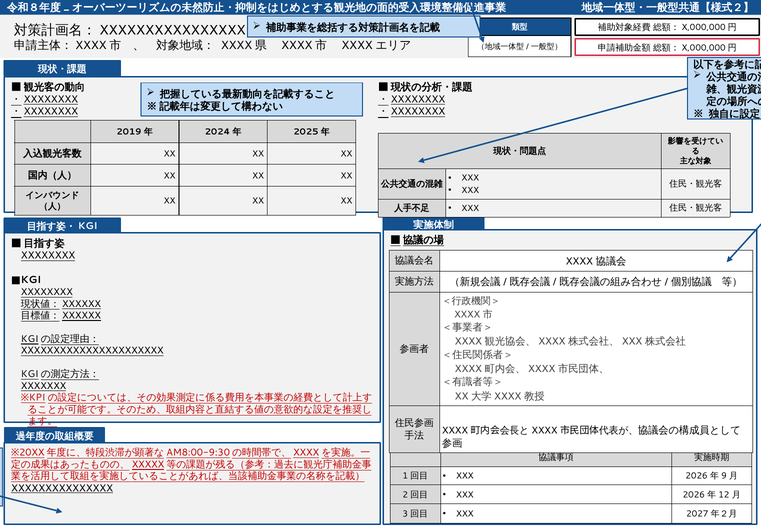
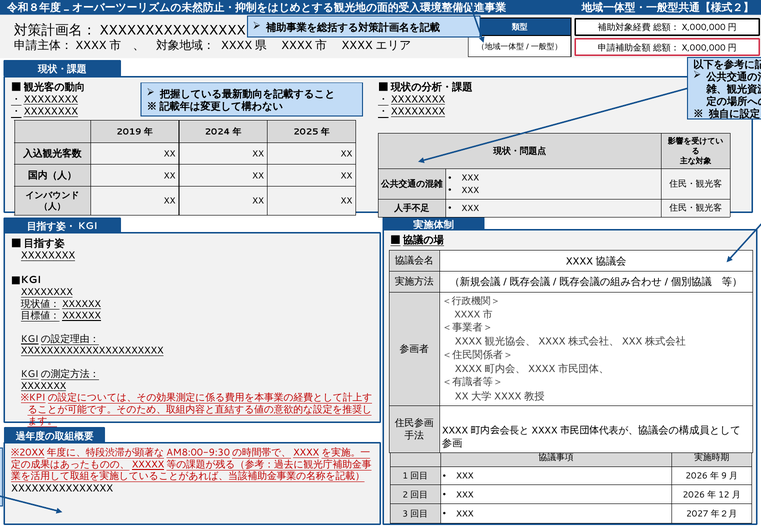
XXXXXXXXXXXXXXX underline: present -> none
